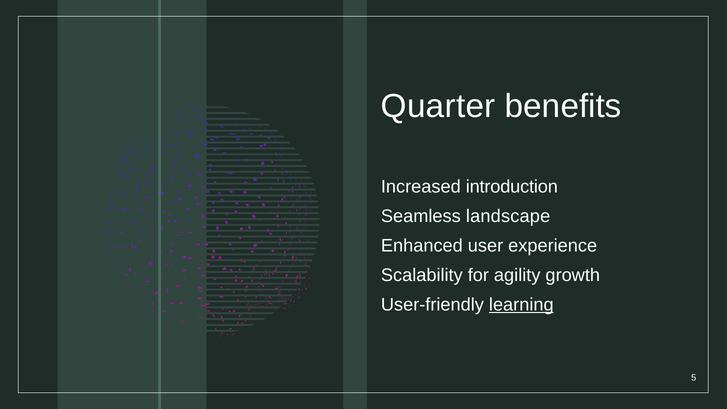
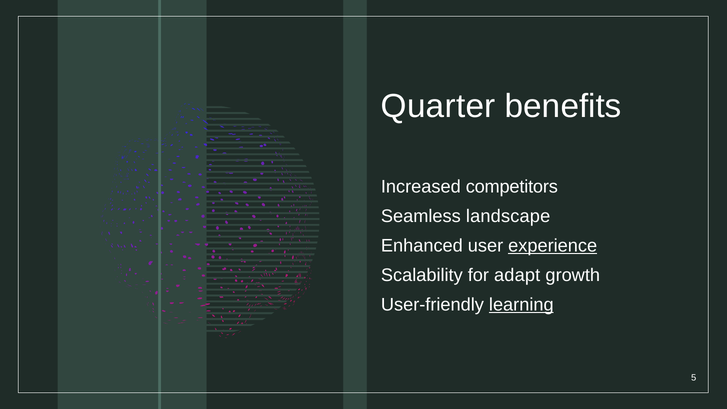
introduction: introduction -> competitors
experience underline: none -> present
agility: agility -> adapt
